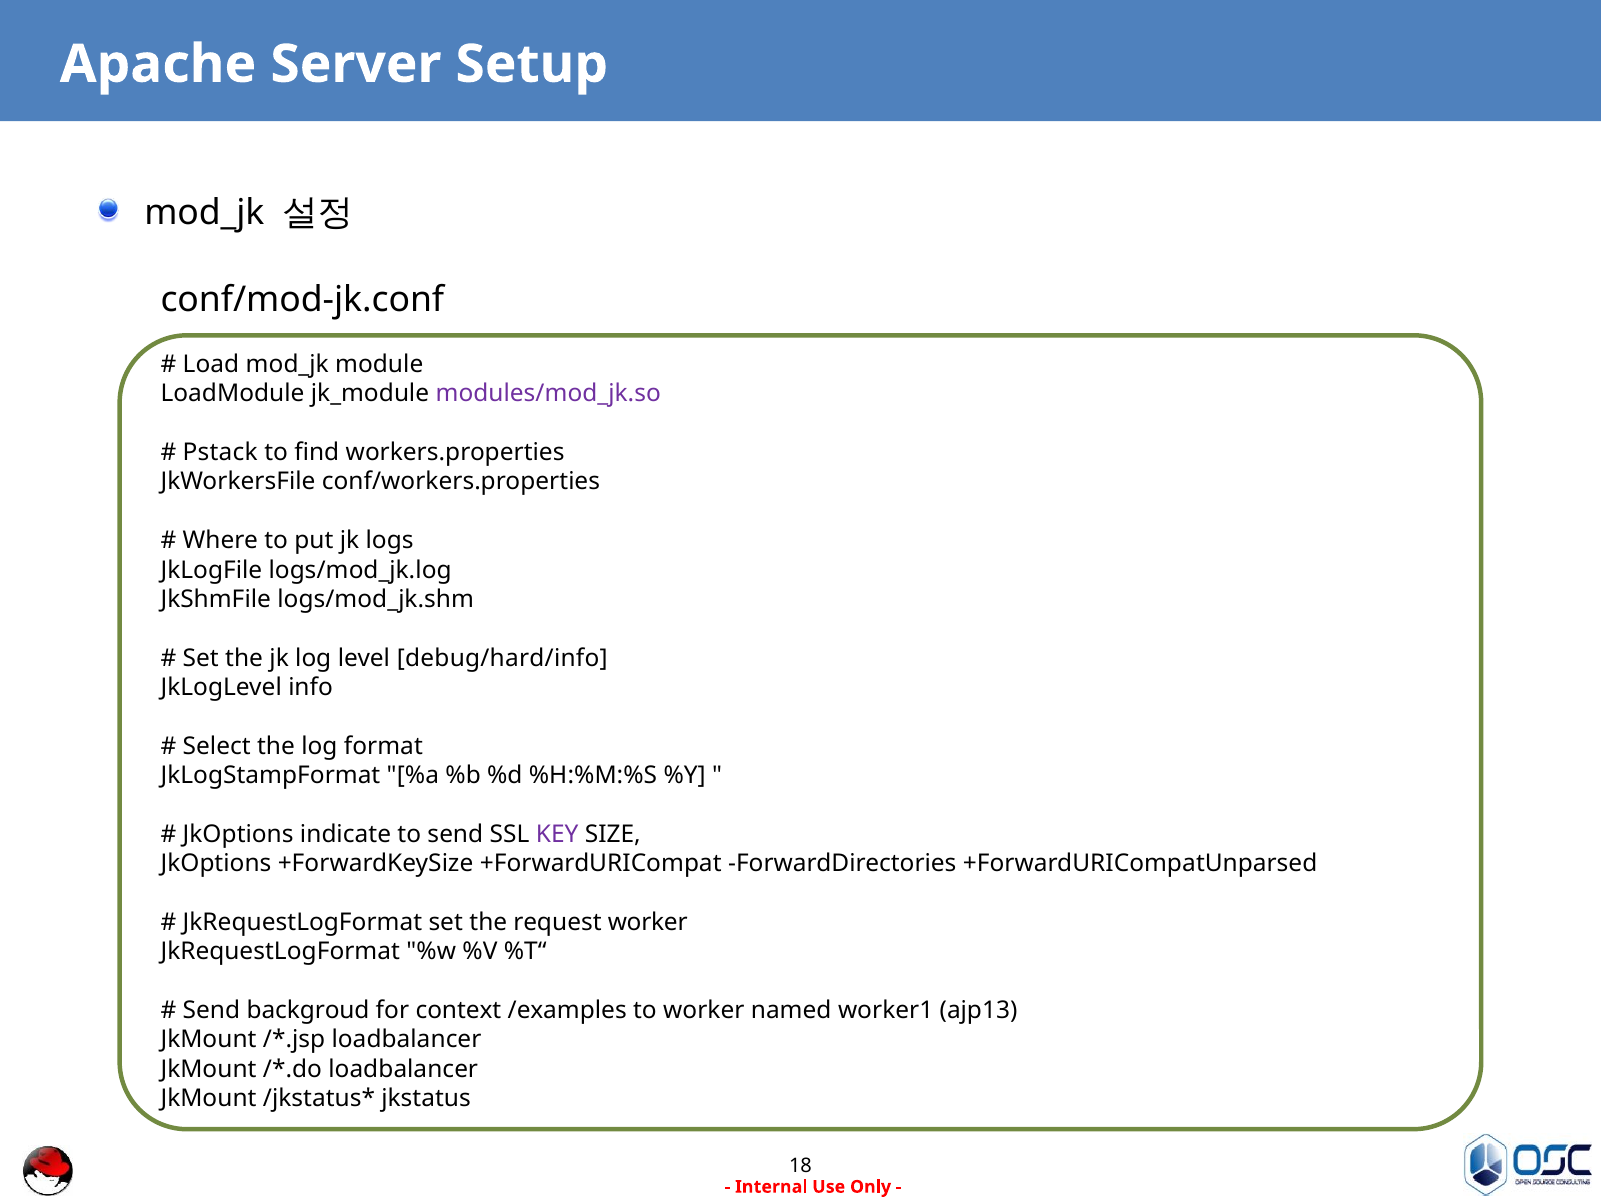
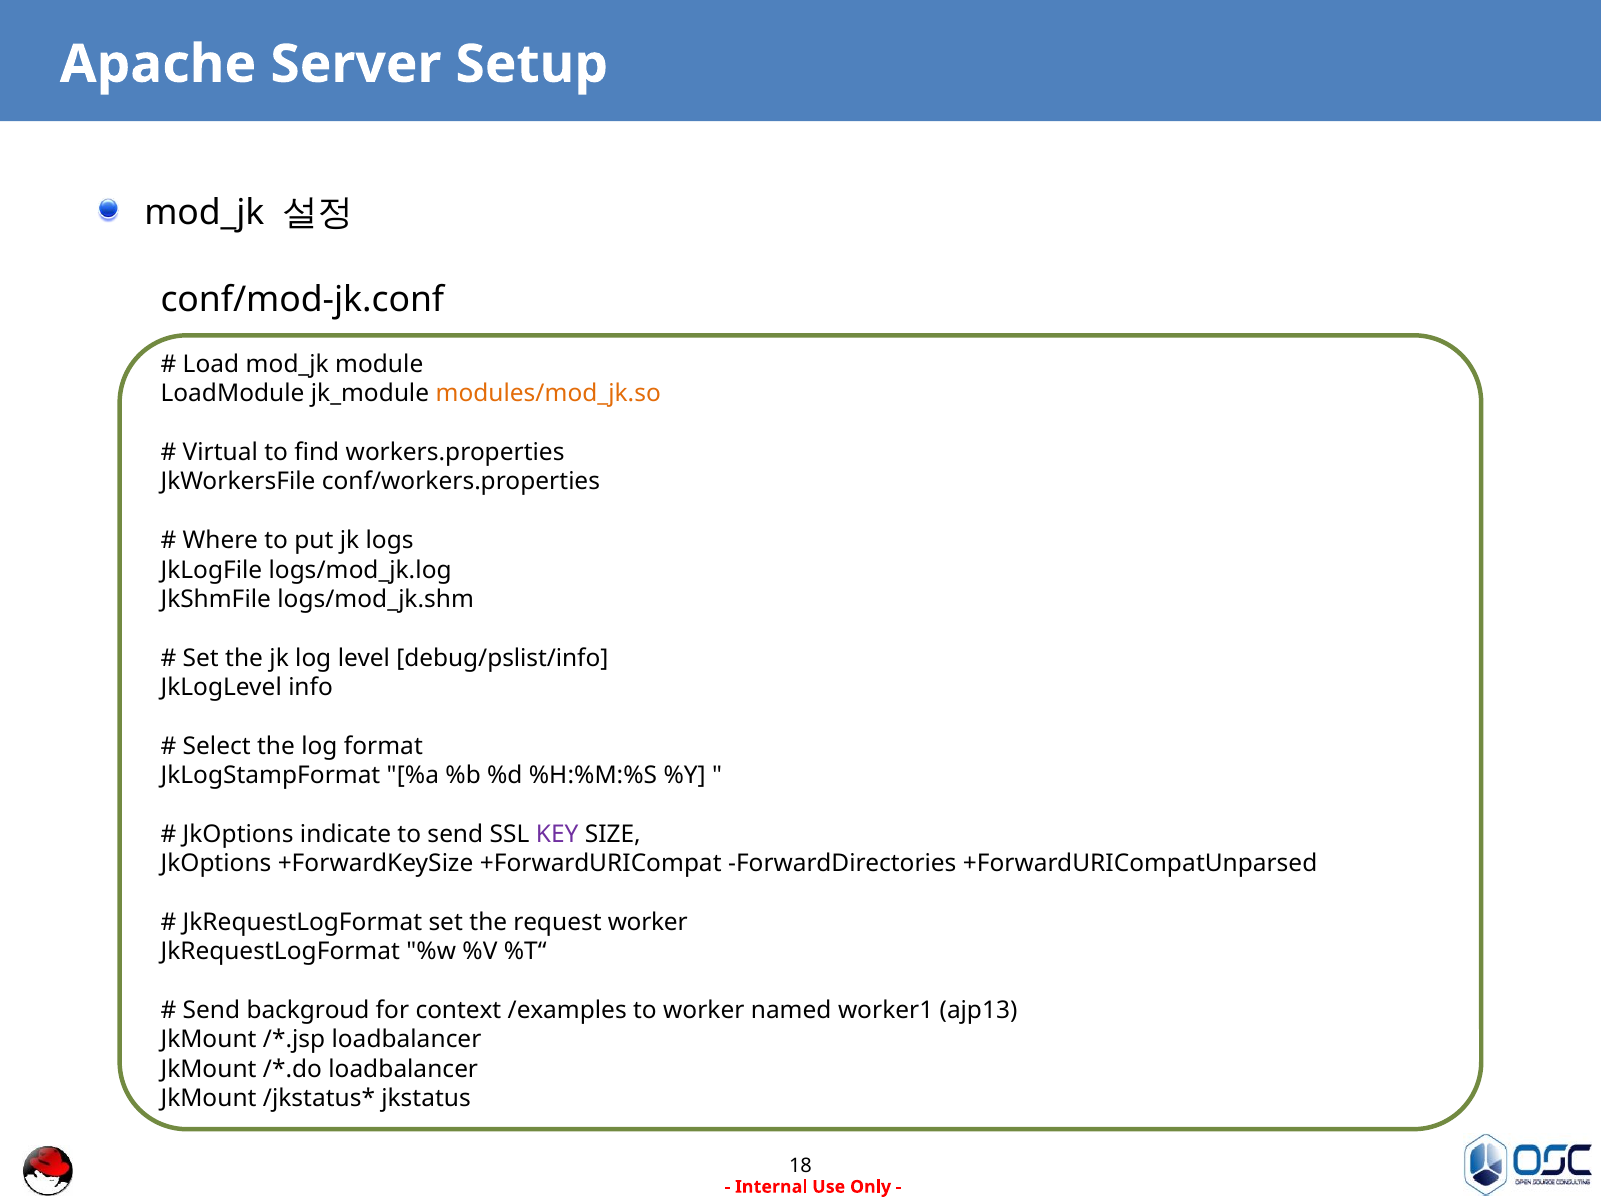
modules/mod_jk.so colour: purple -> orange
Pstack: Pstack -> Virtual
debug/hard/info: debug/hard/info -> debug/pslist/info
